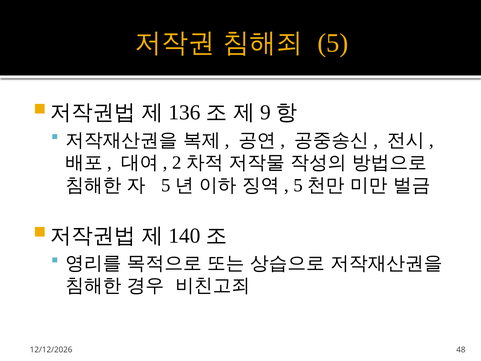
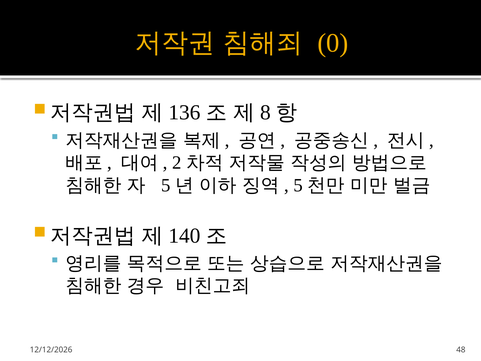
5 at (333, 43): 5 -> 0
9: 9 -> 8
